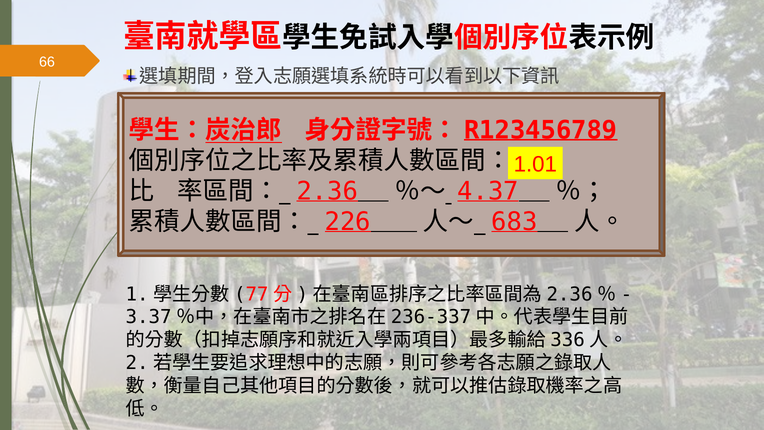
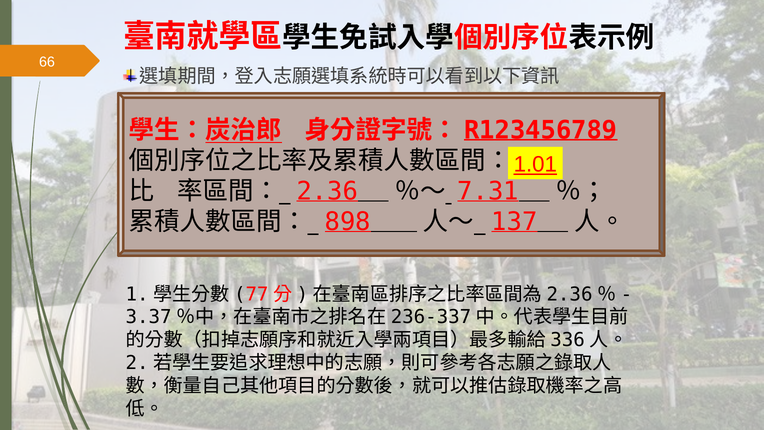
1.01 underline: none -> present
4.37: 4.37 -> 7.31
226: 226 -> 898
683: 683 -> 137
